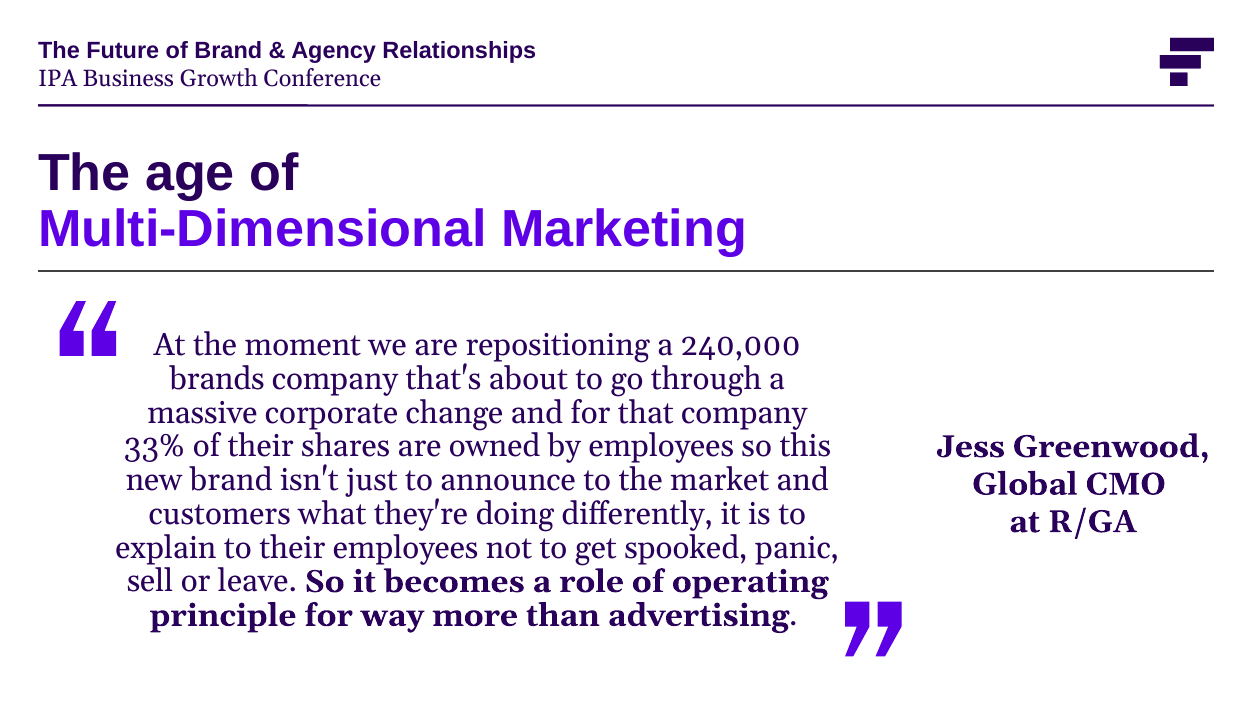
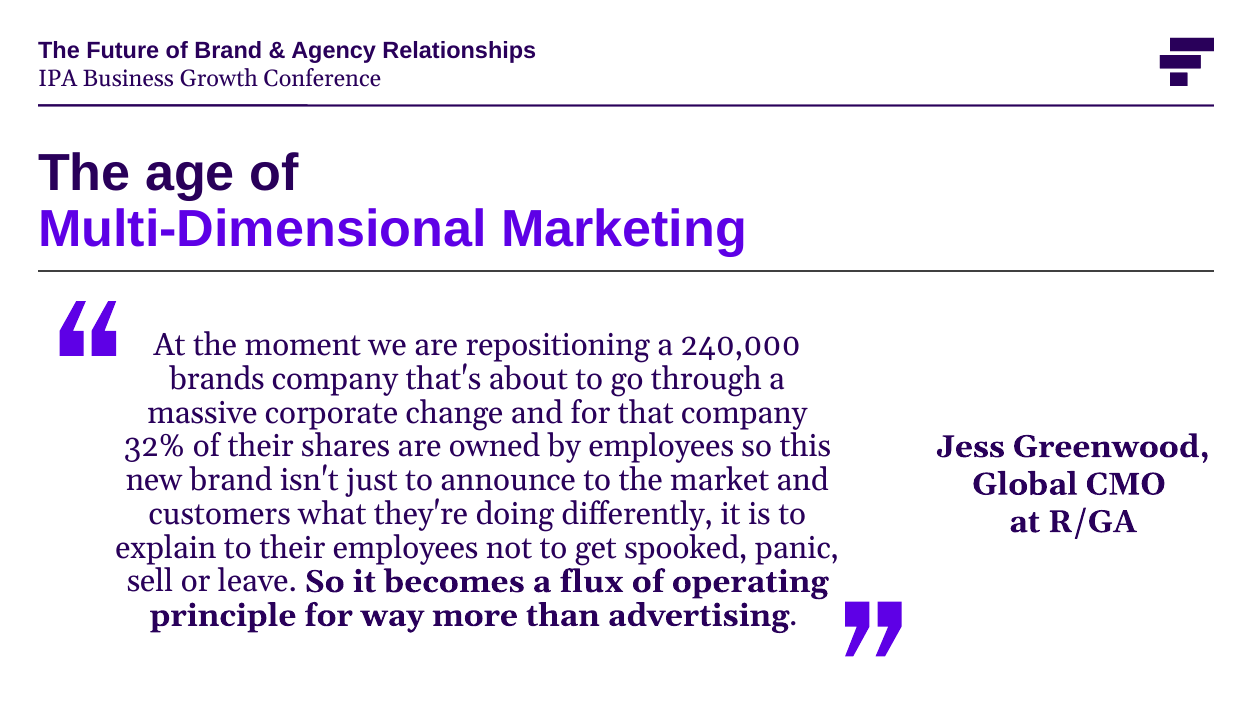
33%: 33% -> 32%
role: role -> flux
